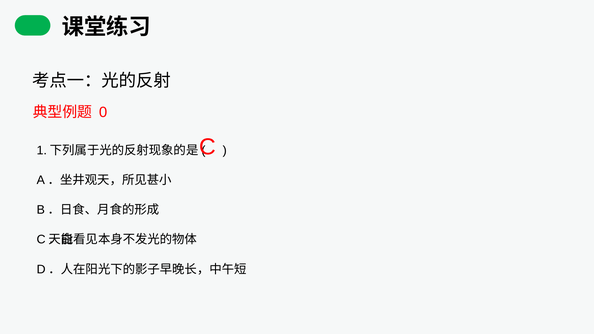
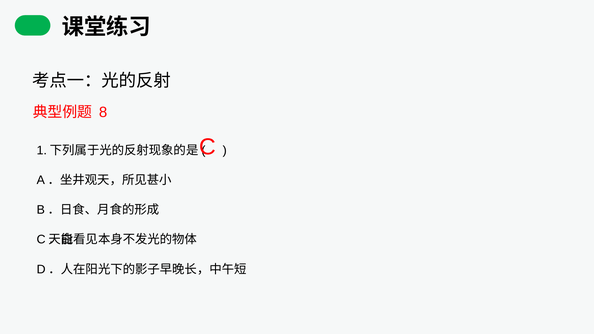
0: 0 -> 8
